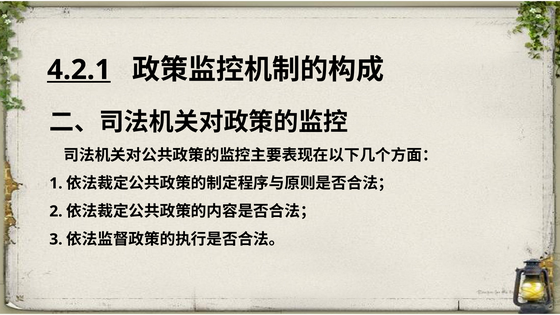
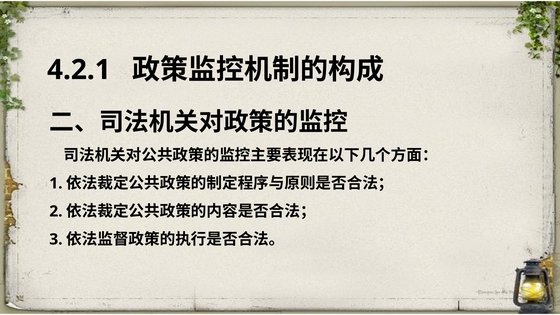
4.2.1 underline: present -> none
